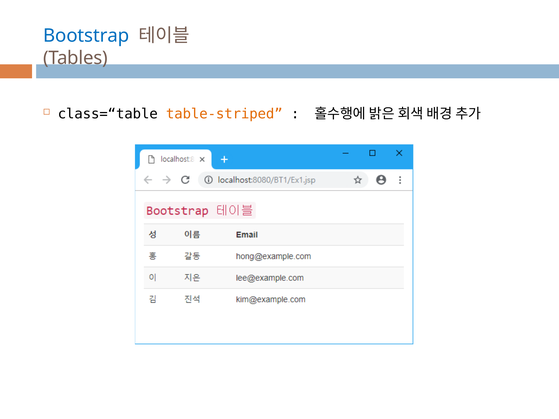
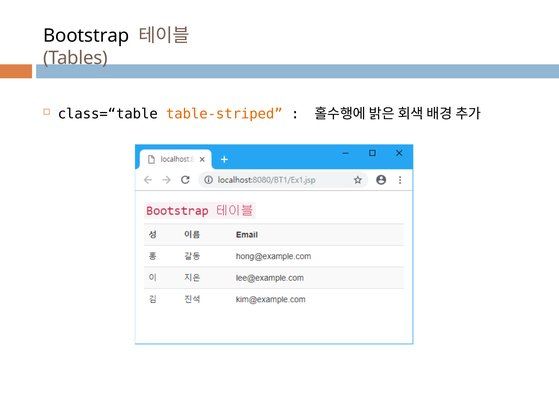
Bootstrap colour: blue -> black
